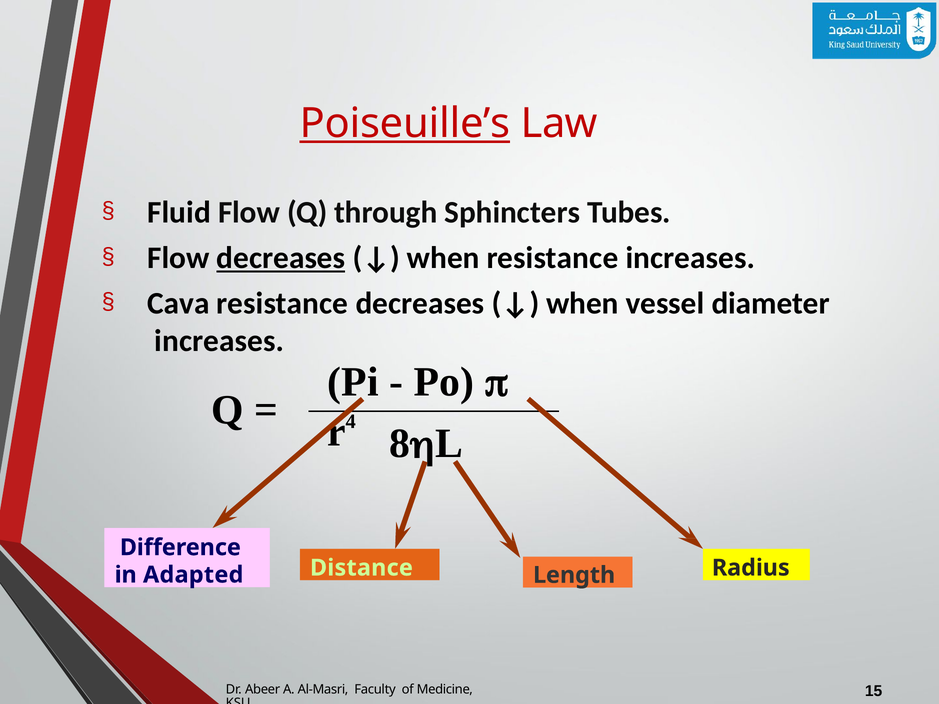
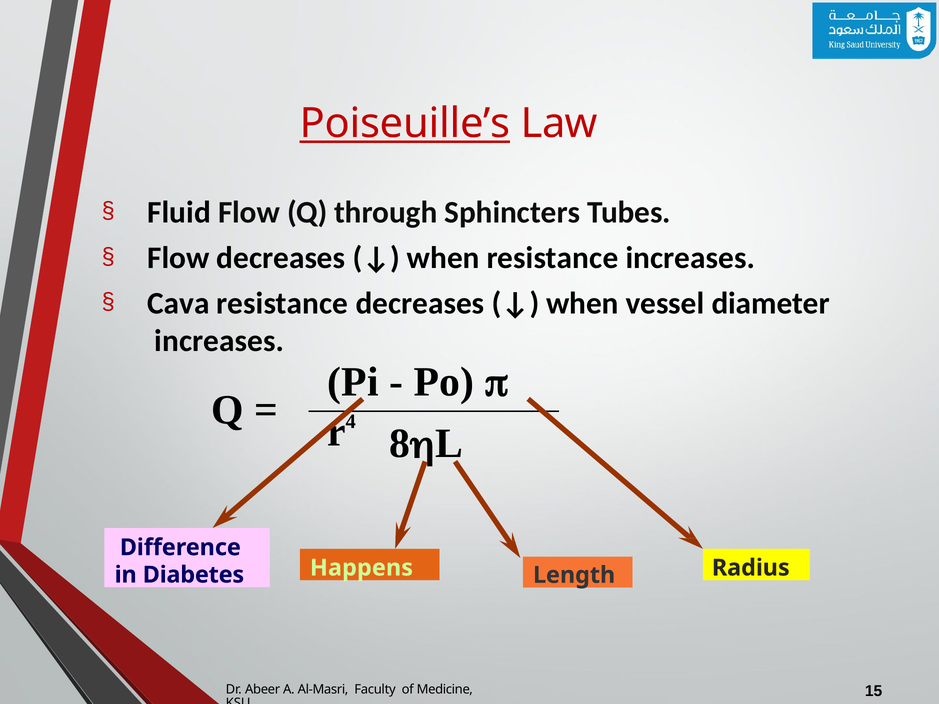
decreases at (281, 258) underline: present -> none
Distance: Distance -> Happens
Adapted: Adapted -> Diabetes
